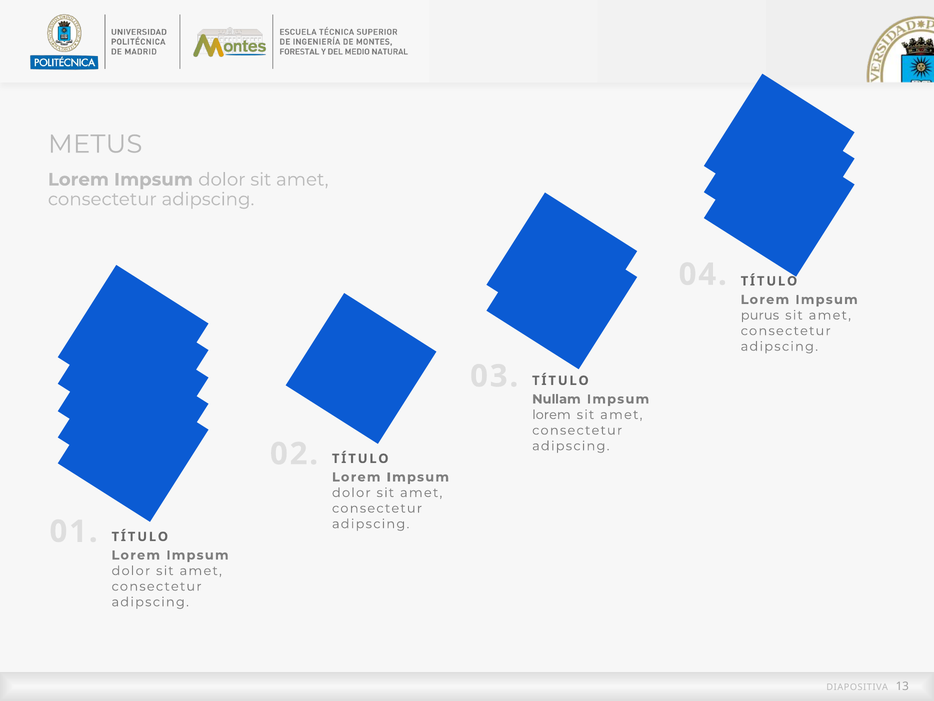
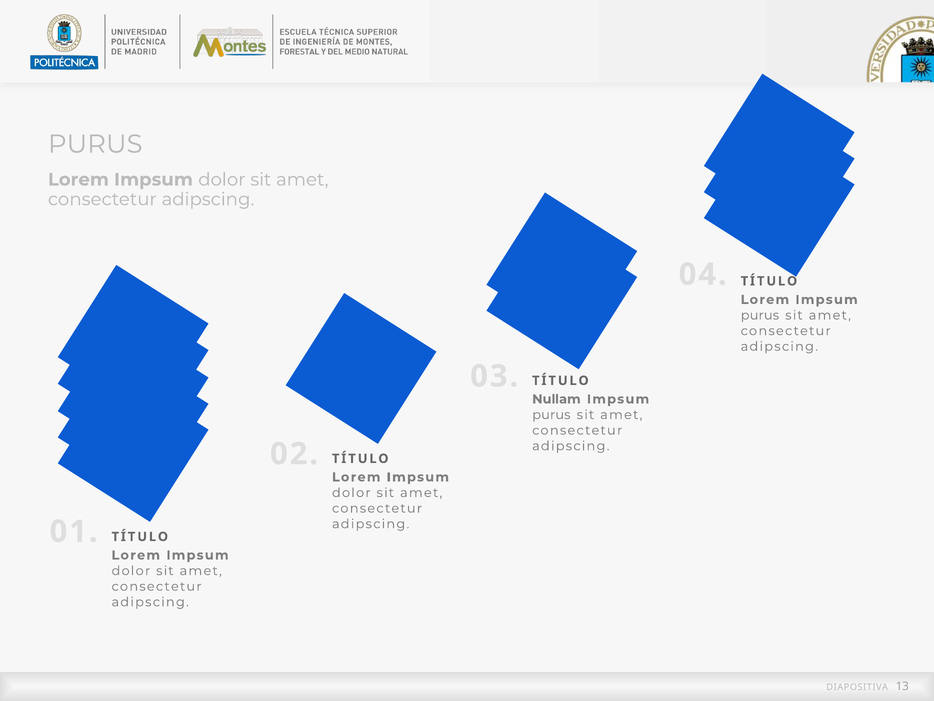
METUS at (95, 144): METUS -> PURUS
lorem at (551, 414): lorem -> purus
